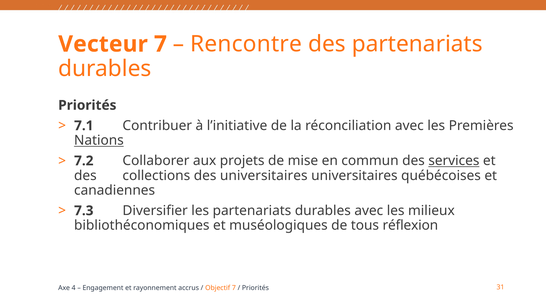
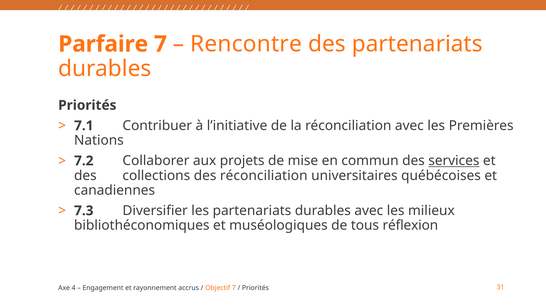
Vecteur: Vecteur -> Parfaire
Nations underline: present -> none
des universitaires: universitaires -> réconciliation
